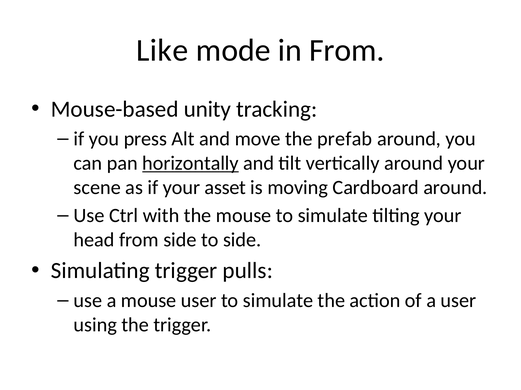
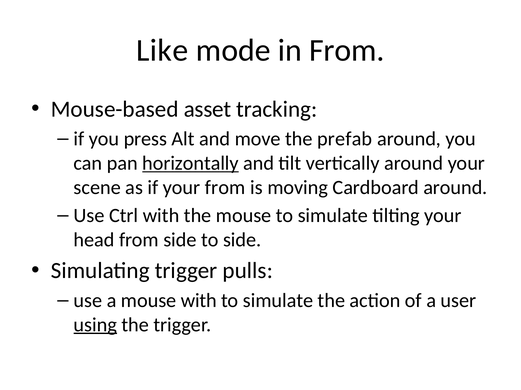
unity: unity -> asset
your asset: asset -> from
mouse user: user -> with
using underline: none -> present
